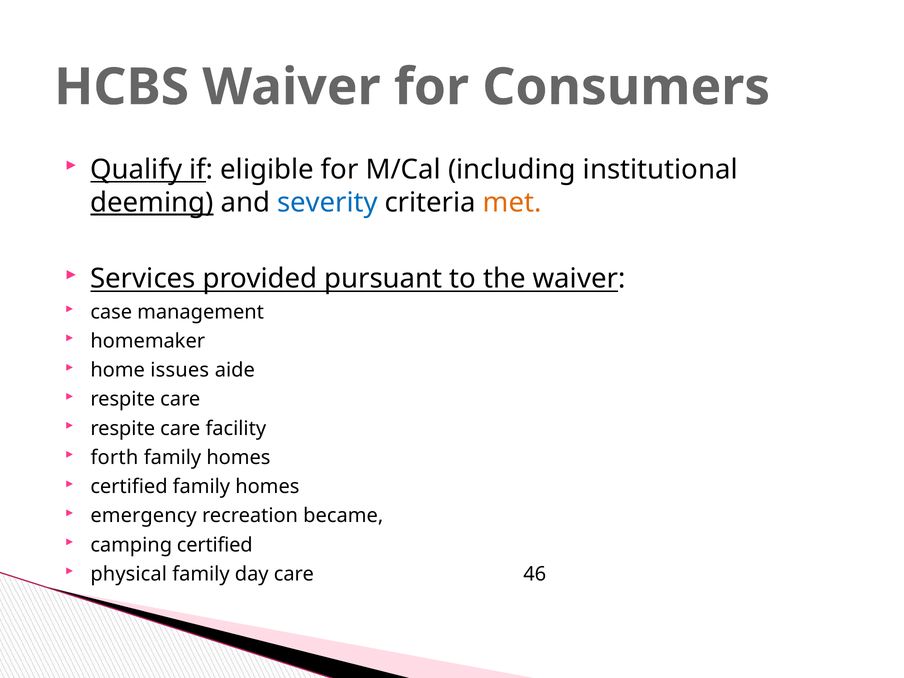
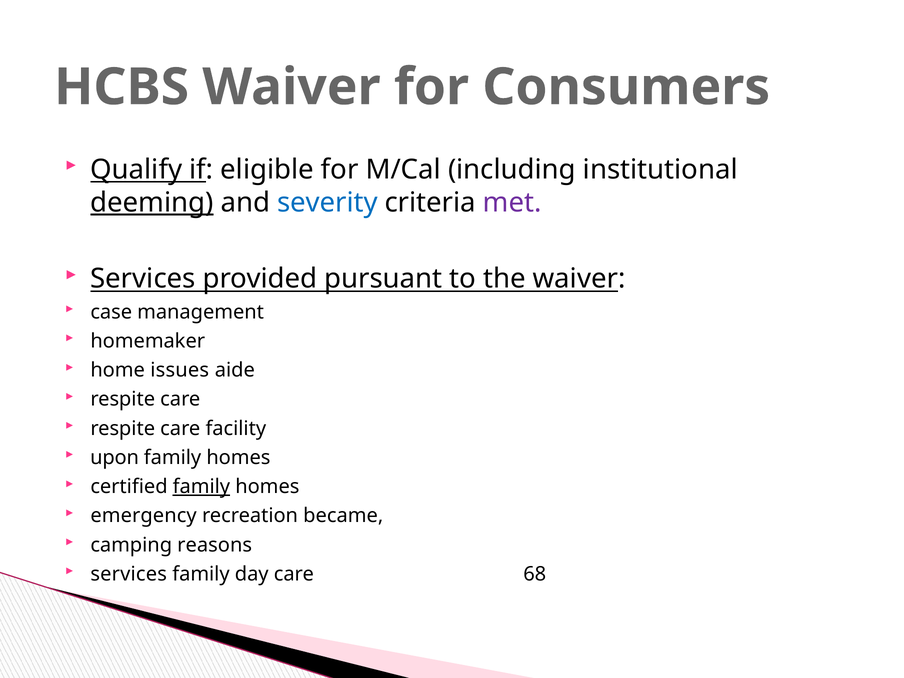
met colour: orange -> purple
forth: forth -> upon
family at (201, 487) underline: none -> present
camping certified: certified -> reasons
physical at (129, 574): physical -> services
46: 46 -> 68
